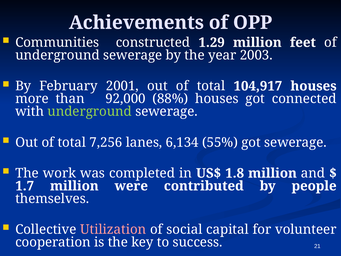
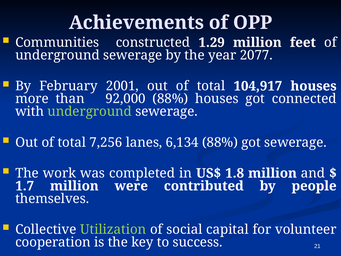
2003: 2003 -> 2077
6,134 55%: 55% -> 88%
Utilization colour: pink -> light green
